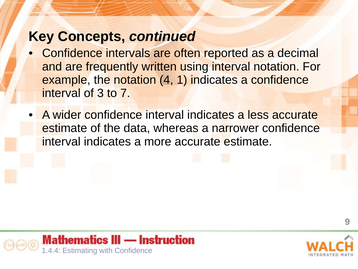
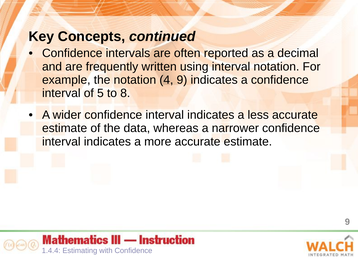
4 1: 1 -> 9
3: 3 -> 5
7: 7 -> 8
